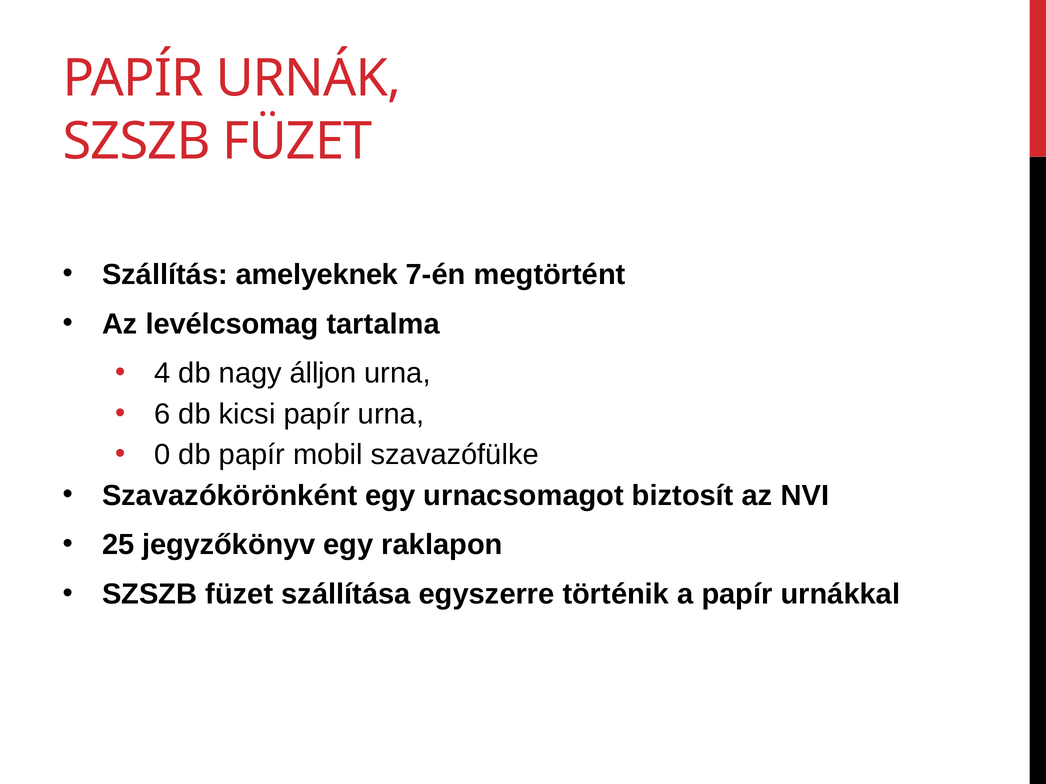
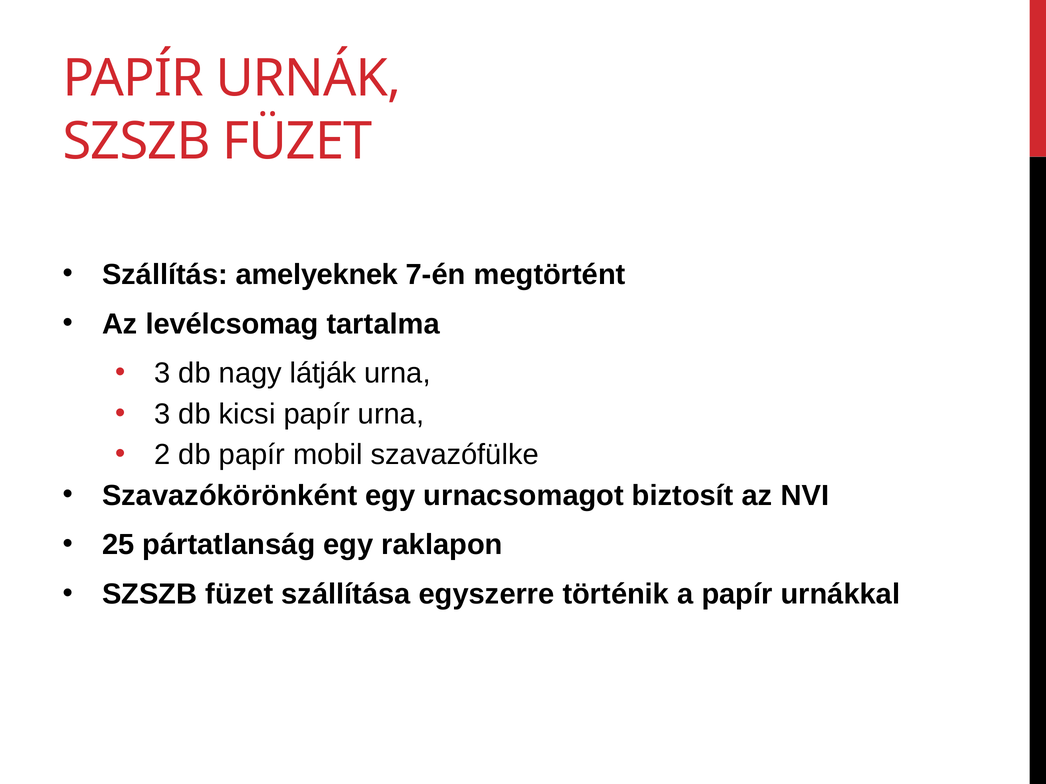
4 at (162, 374): 4 -> 3
álljon: álljon -> látják
6 at (162, 414): 6 -> 3
0: 0 -> 2
jegyzőkönyv: jegyzőkönyv -> pártatlanság
